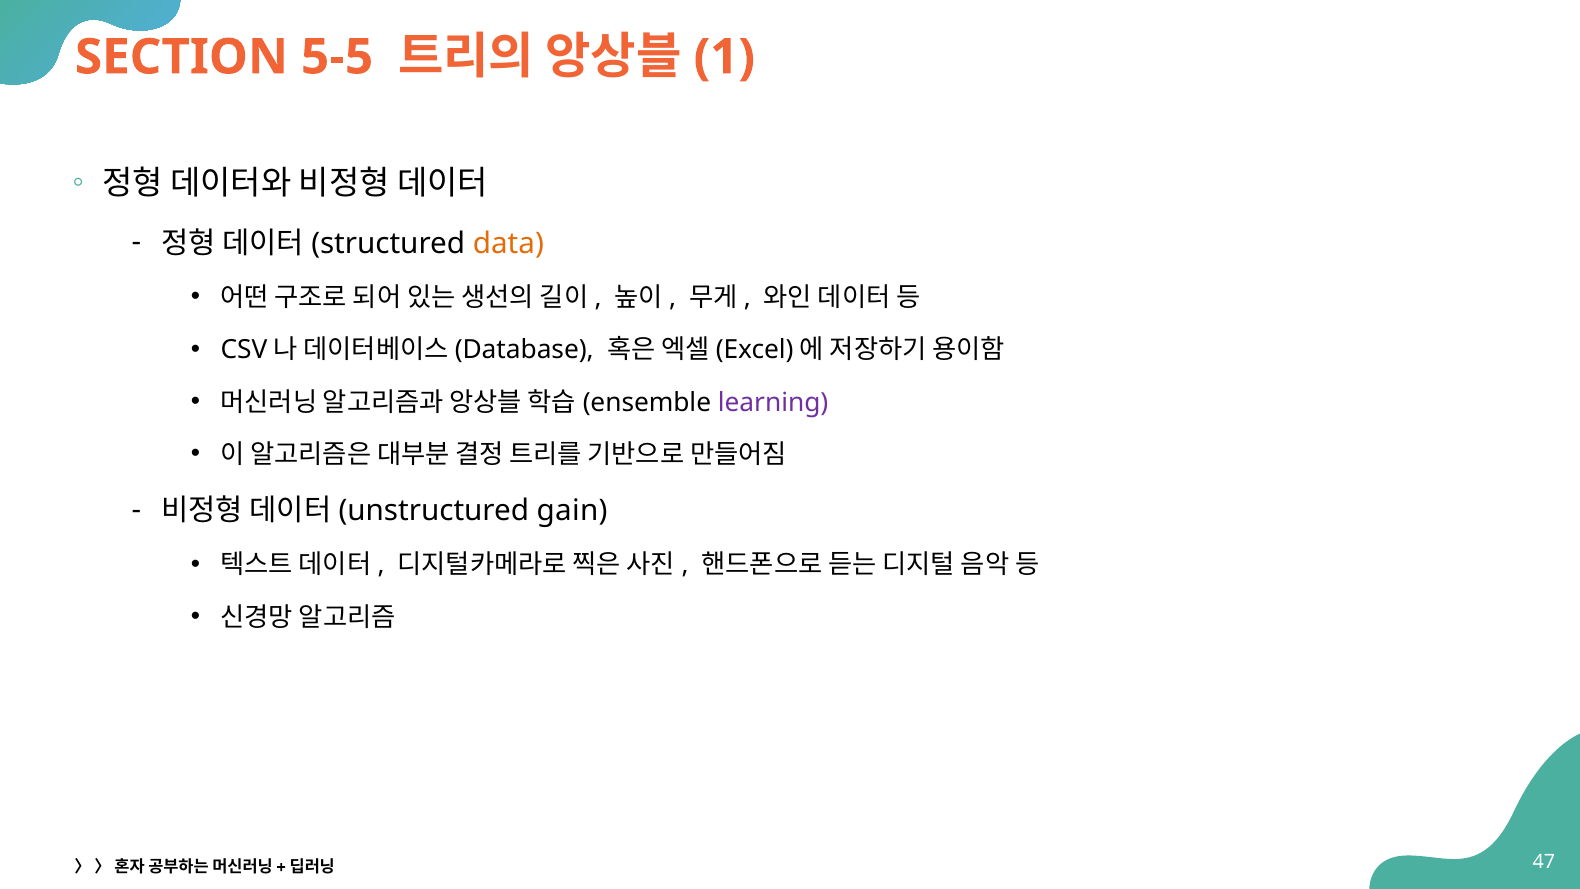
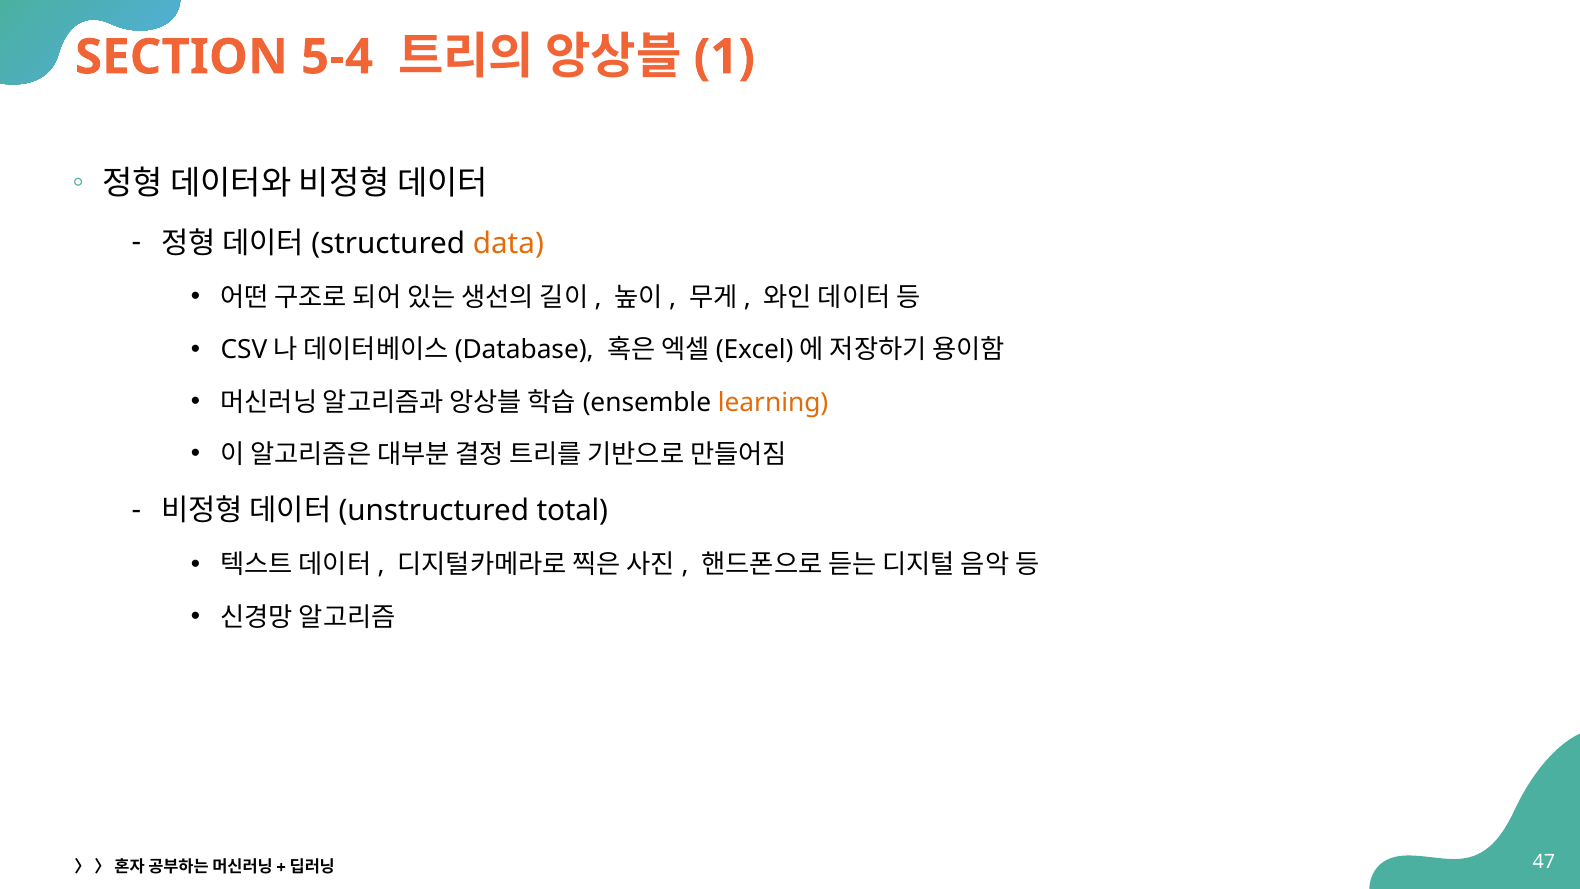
5-5: 5-5 -> 5-4
learning colour: purple -> orange
gain: gain -> total
